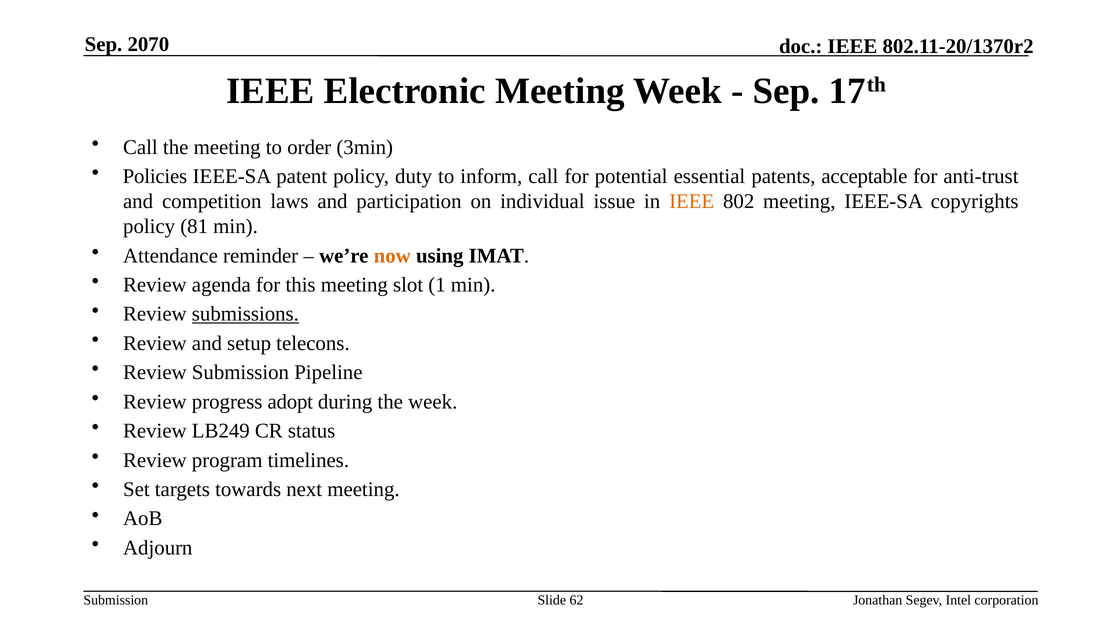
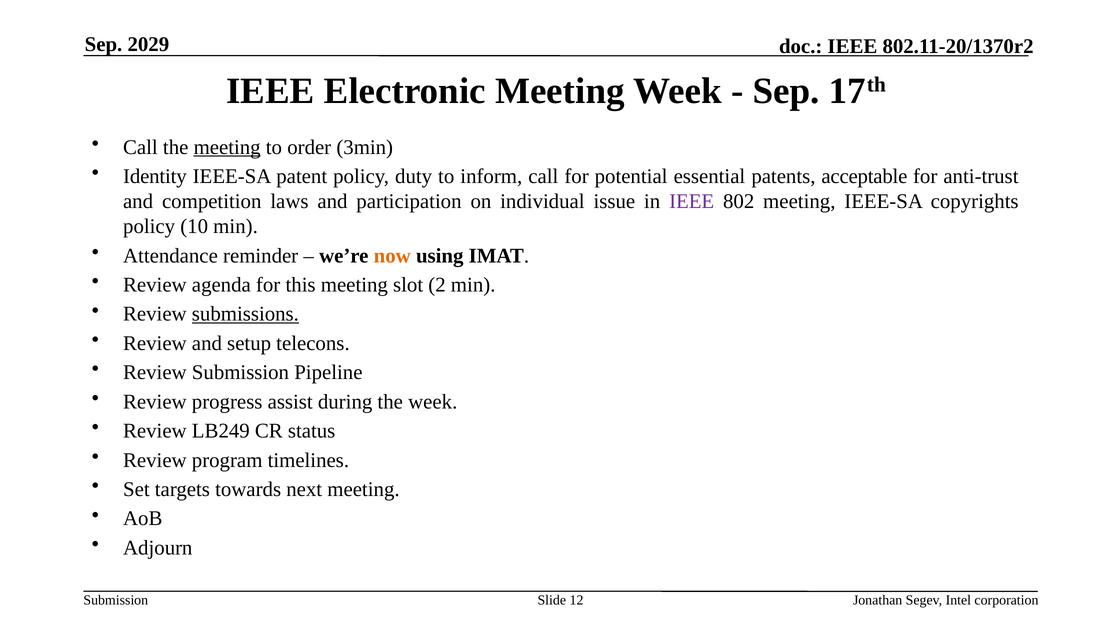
2070: 2070 -> 2029
meeting at (227, 147) underline: none -> present
Policies: Policies -> Identity
IEEE at (692, 201) colour: orange -> purple
81: 81 -> 10
1: 1 -> 2
adopt: adopt -> assist
62: 62 -> 12
